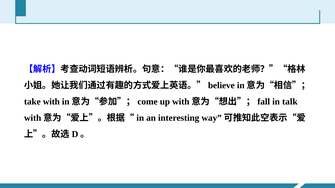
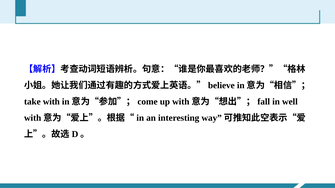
talk: talk -> well
